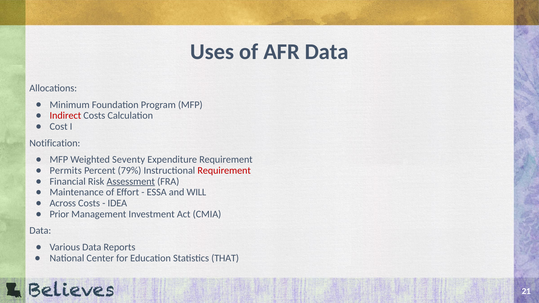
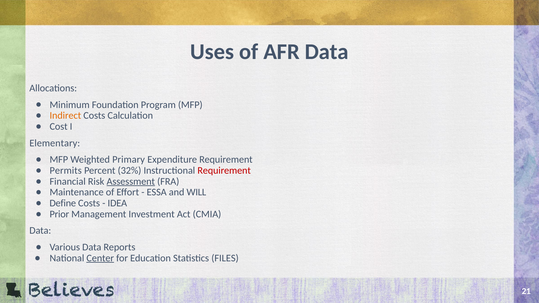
Indirect colour: red -> orange
Notification: Notification -> Elementary
Seventy: Seventy -> Primary
79%: 79% -> 32%
Across: Across -> Define
Center underline: none -> present
THAT: THAT -> FILES
